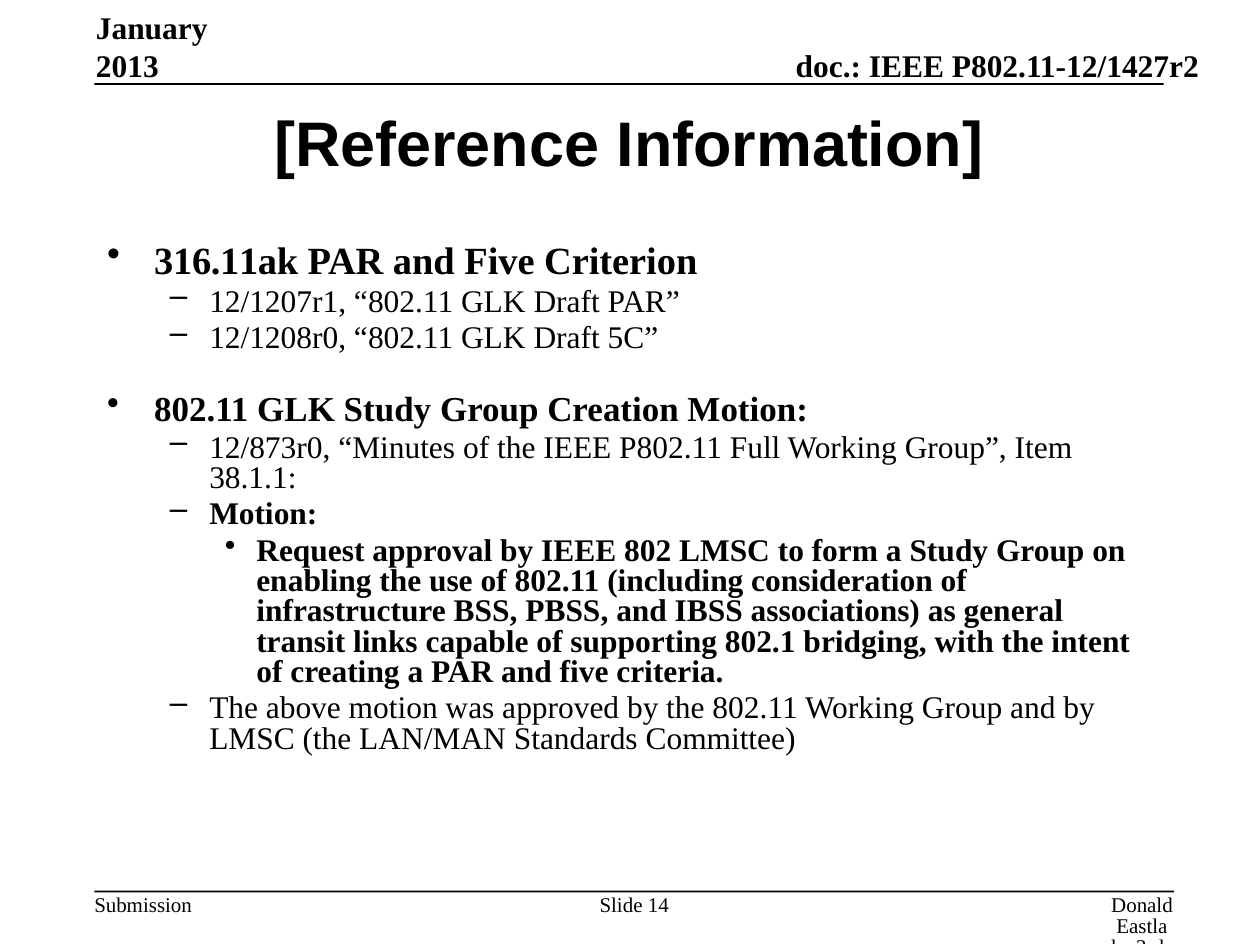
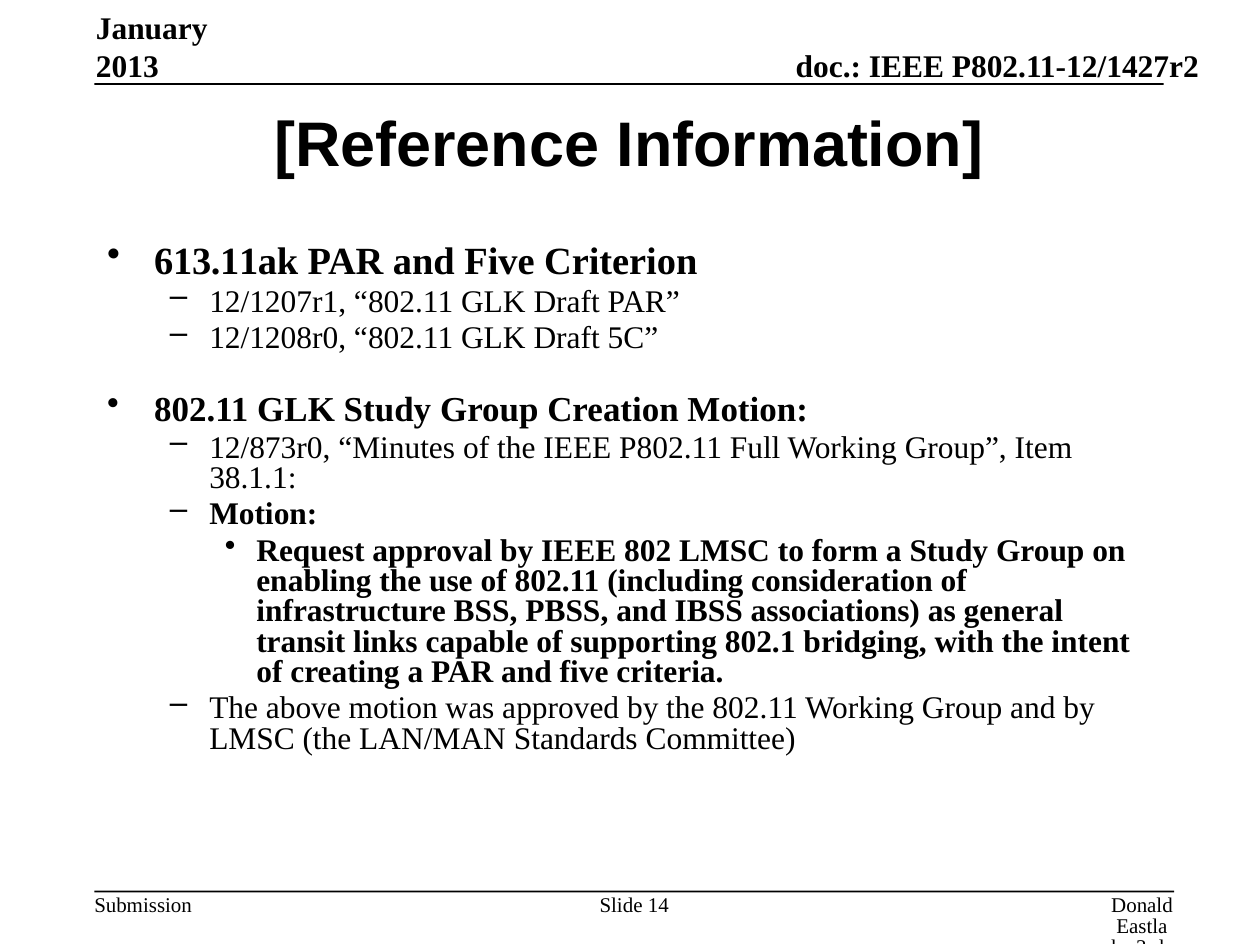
316.11ak: 316.11ak -> 613.11ak
